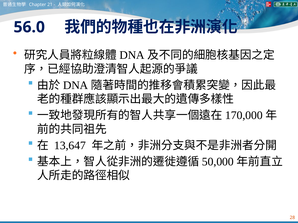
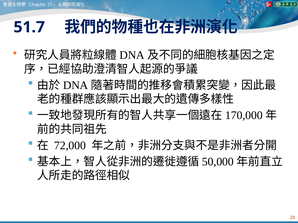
56.0: 56.0 -> 51.7
13,647: 13,647 -> 72,000
